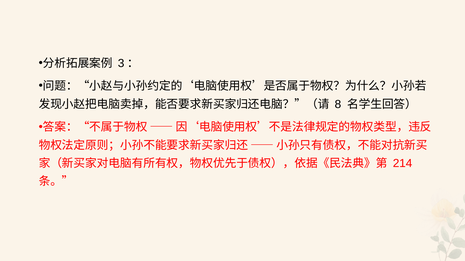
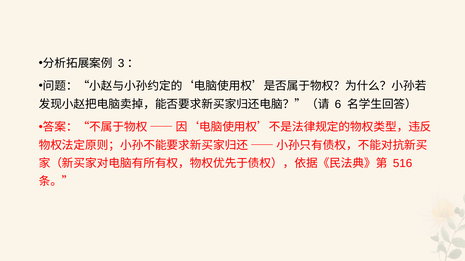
8: 8 -> 6
214: 214 -> 516
